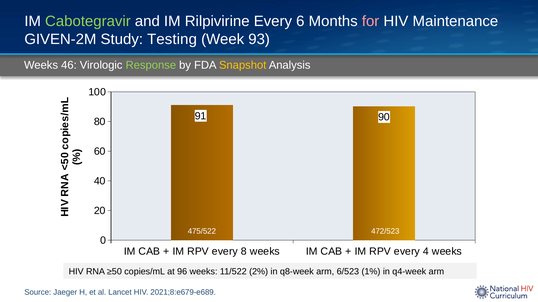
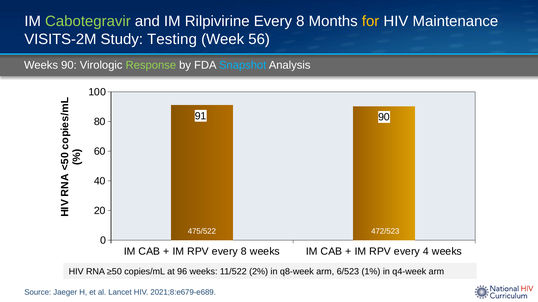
Rilpivirine Every 6: 6 -> 8
for colour: pink -> yellow
GIVEN-2M: GIVEN-2M -> VISITS-2M
93: 93 -> 56
Weeks 46: 46 -> 90
Snapshot colour: yellow -> light blue
